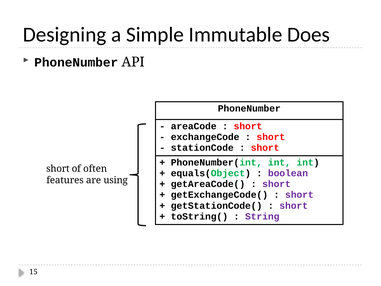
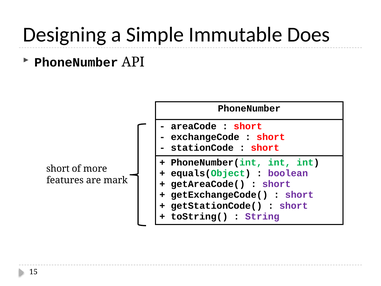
often: often -> more
using: using -> mark
